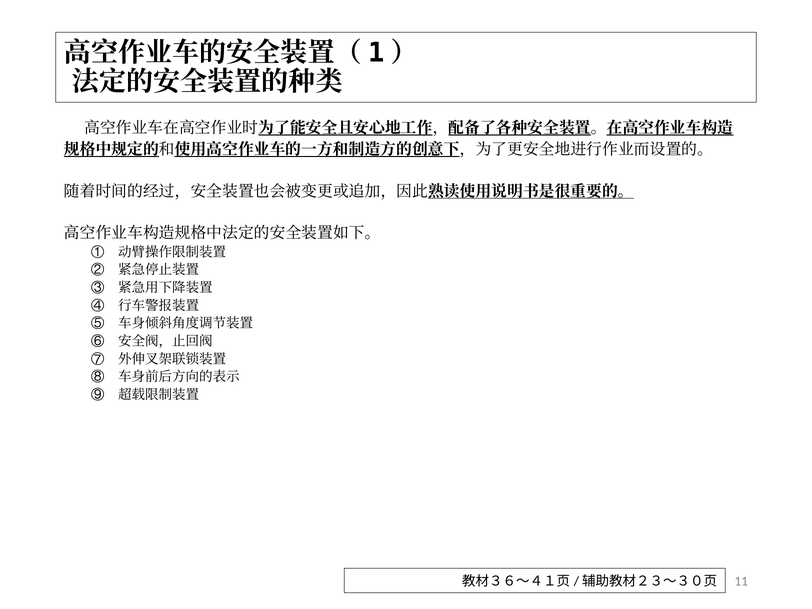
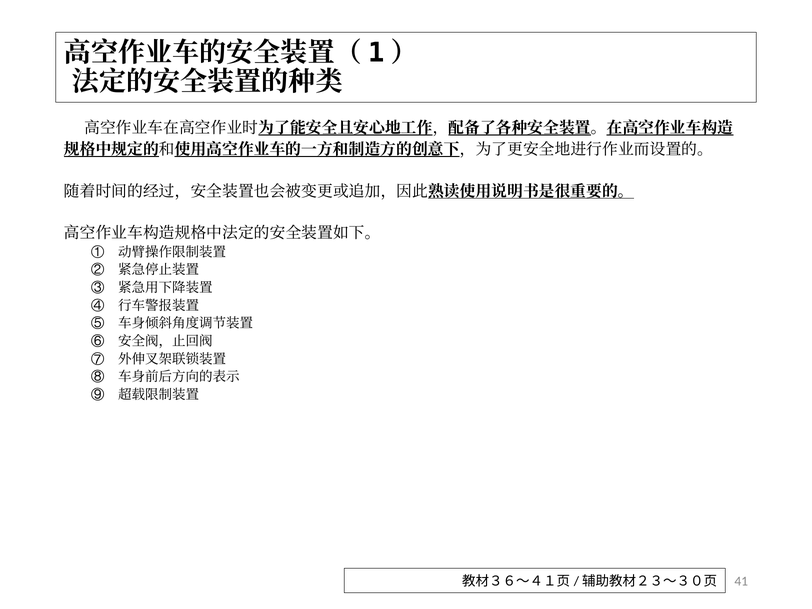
11: 11 -> 41
